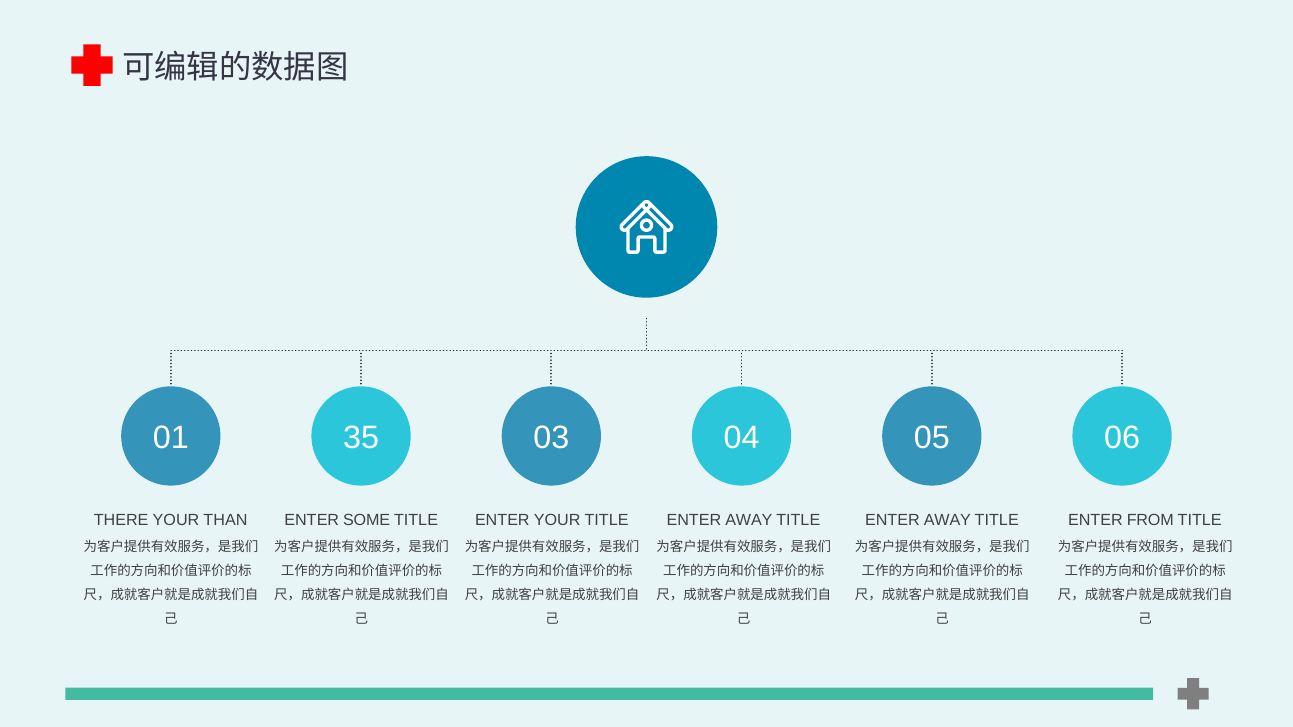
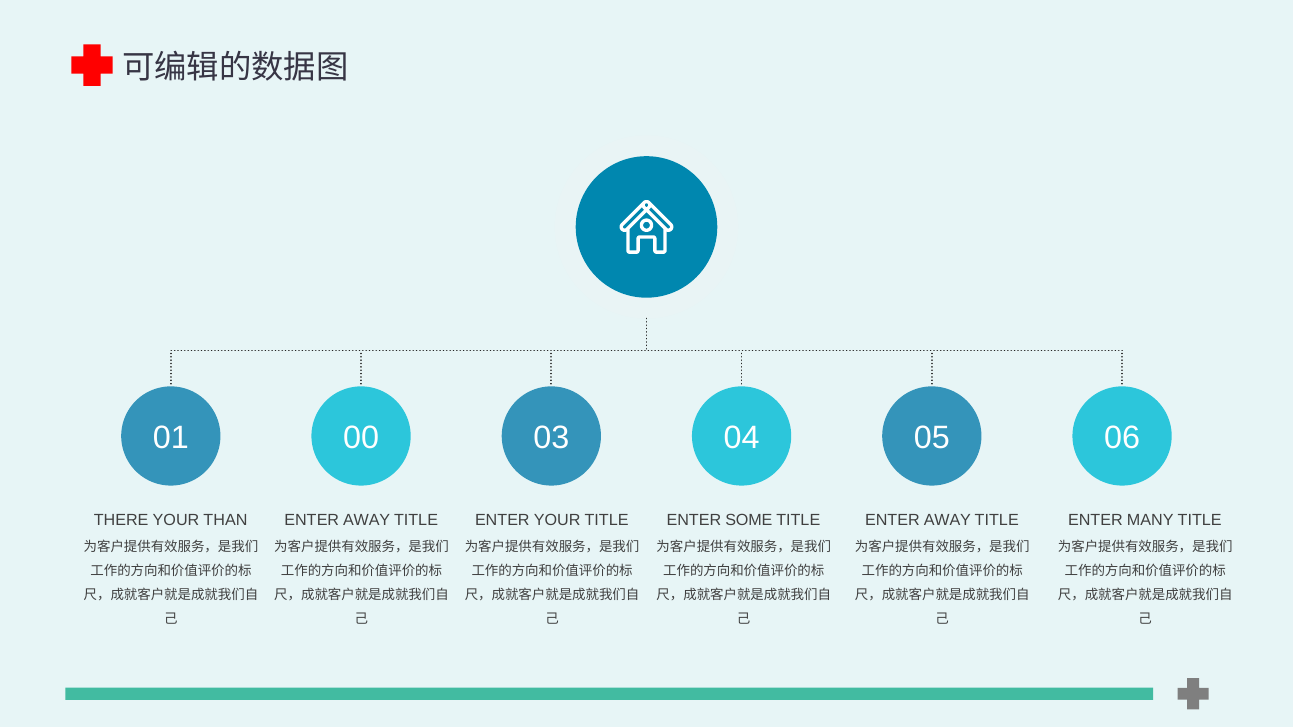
35: 35 -> 00
SOME at (367, 520): SOME -> AWAY
AWAY at (749, 520): AWAY -> SOME
FROM: FROM -> MANY
